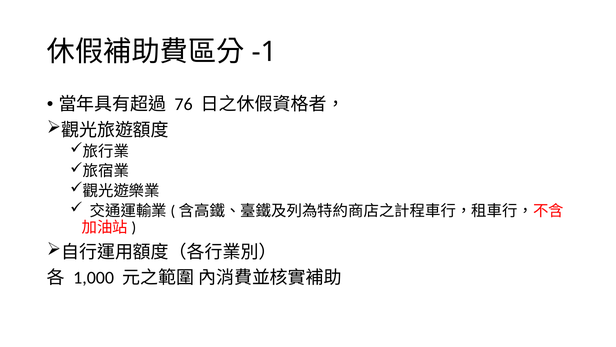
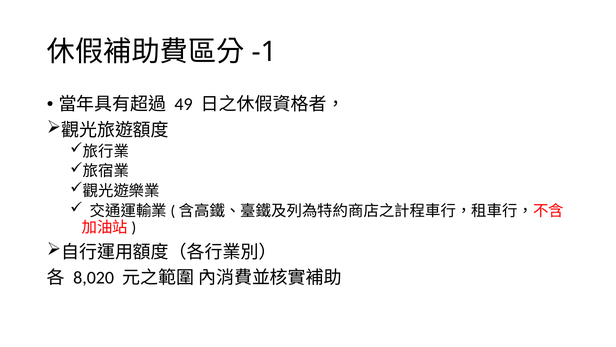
76: 76 -> 49
1,000: 1,000 -> 8,020
